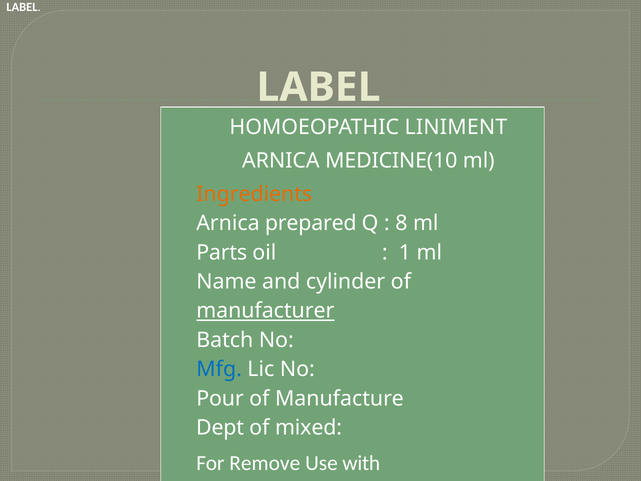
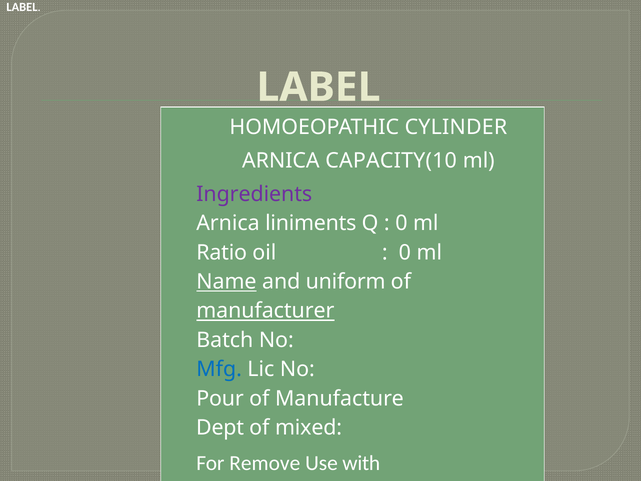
LINIMENT: LINIMENT -> CYLINDER
MEDICINE(10: MEDICINE(10 -> CAPACITY(10
Ingredients colour: orange -> purple
prepared: prepared -> liniments
8 at (401, 223): 8 -> 0
Parts: Parts -> Ratio
1 at (405, 252): 1 -> 0
Name underline: none -> present
cylinder: cylinder -> uniform
